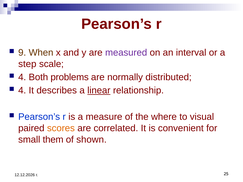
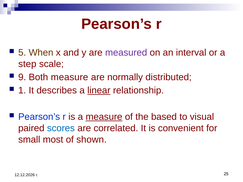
9: 9 -> 5
4 at (22, 77): 4 -> 9
Both problems: problems -> measure
4 at (22, 91): 4 -> 1
measure at (104, 117) underline: none -> present
where: where -> based
scores colour: orange -> blue
them: them -> most
